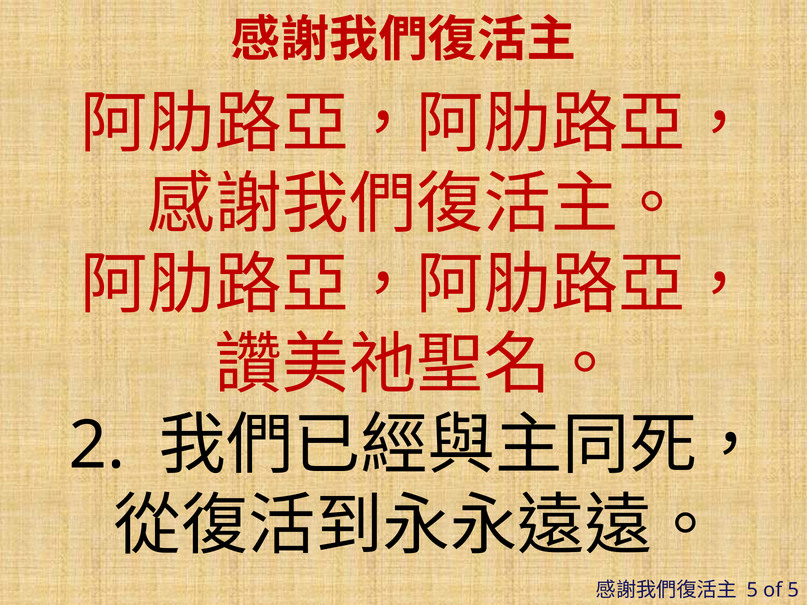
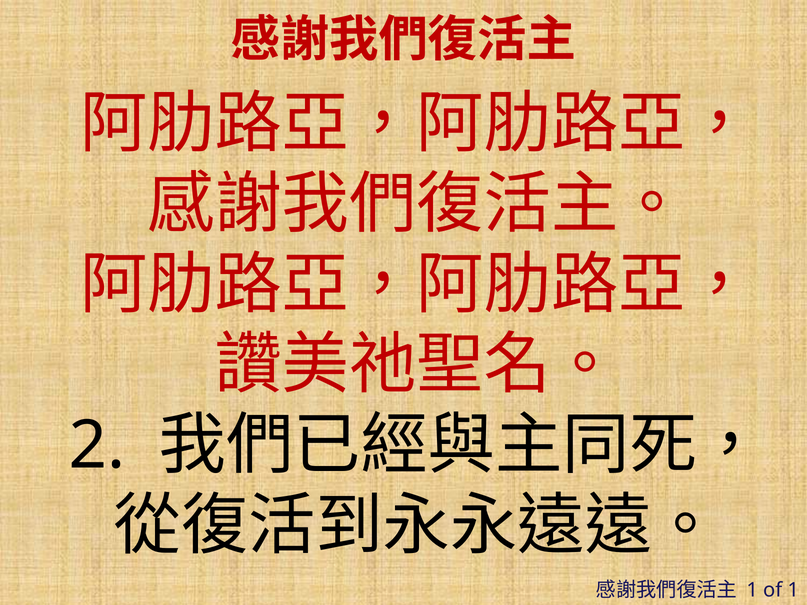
5 at (752, 590): 5 -> 1
of 5: 5 -> 1
